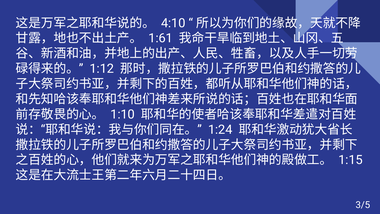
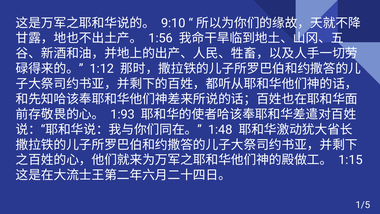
4:10: 4:10 -> 9:10
1:61: 1:61 -> 1:56
1:10: 1:10 -> 1:93
1:24: 1:24 -> 1:48
3/5: 3/5 -> 1/5
